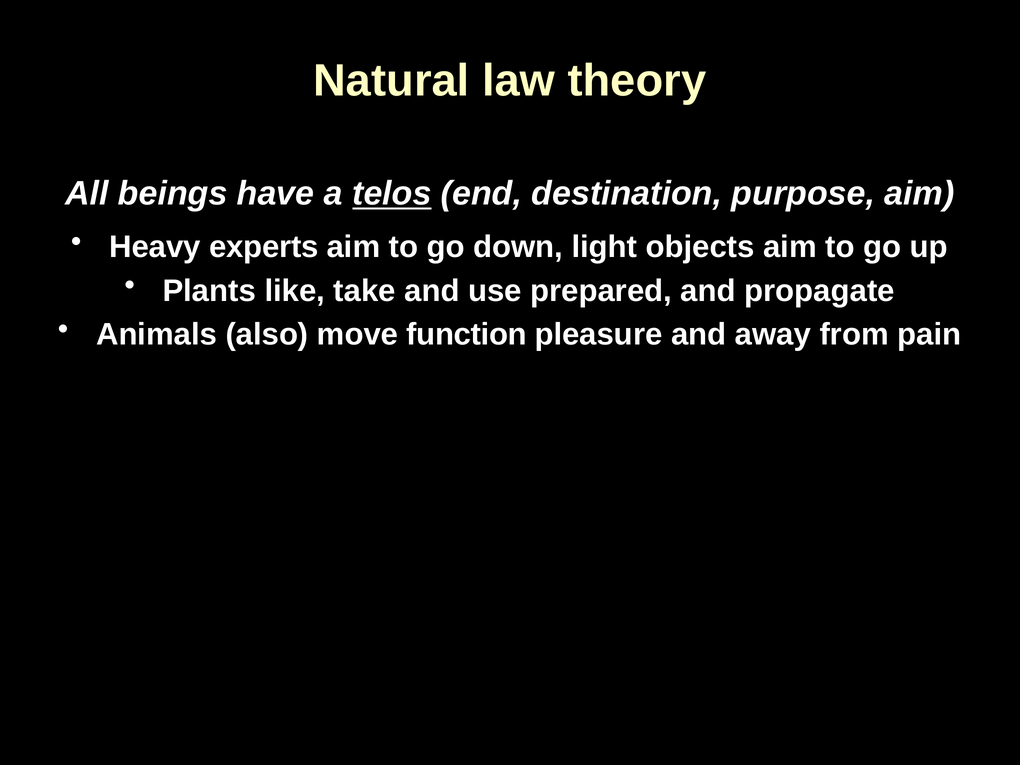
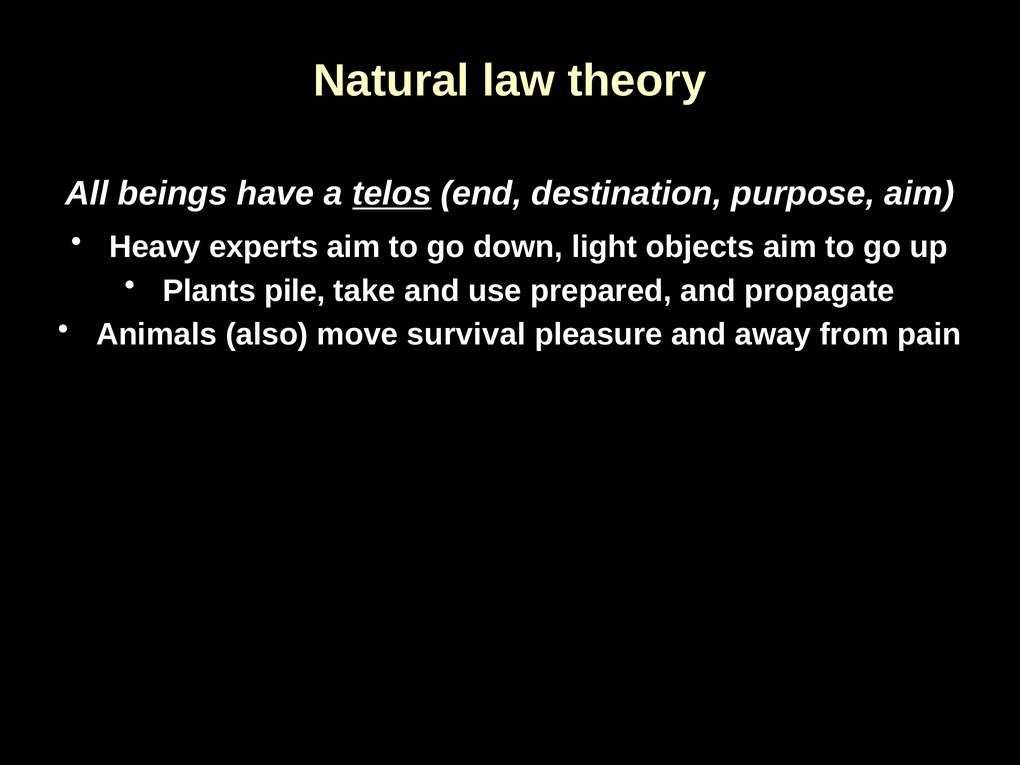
like: like -> pile
function: function -> survival
